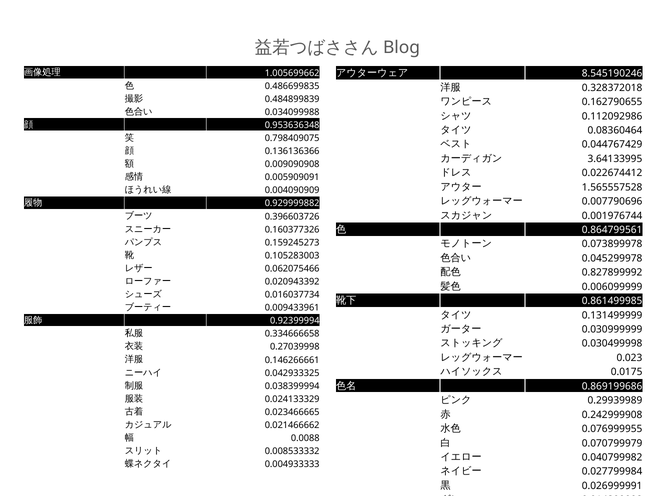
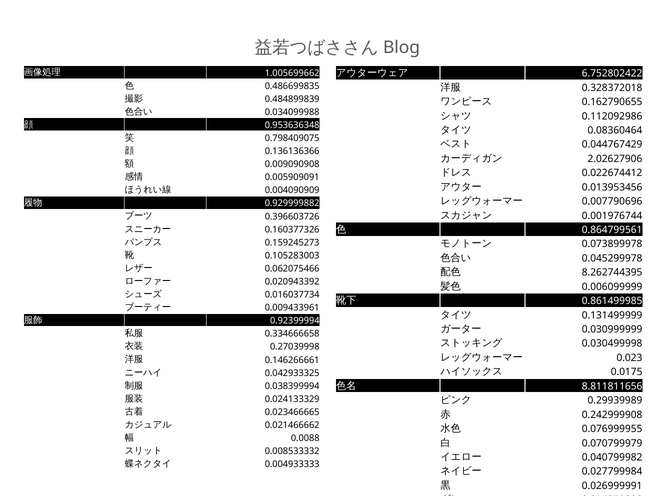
8.545190246: 8.545190246 -> 6.752802422
3.64133995: 3.64133995 -> 2.02627906
1.565557528: 1.565557528 -> 0.013953456
0.827899992: 0.827899992 -> 8.262744395
0.869199686: 0.869199686 -> 8.811811656
